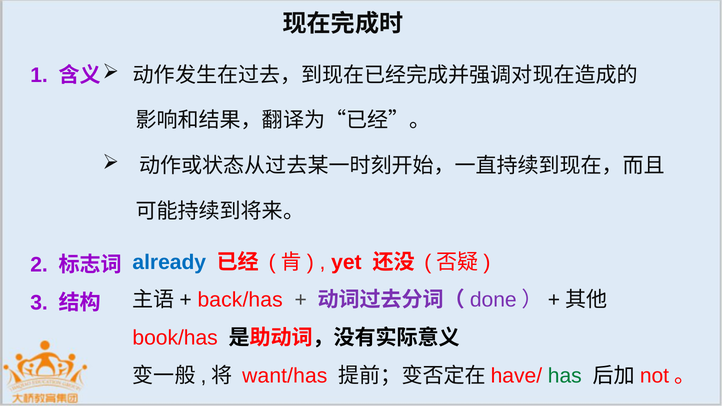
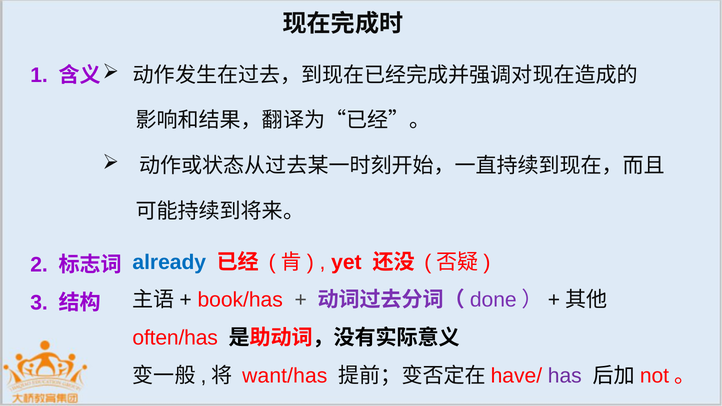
back/has: back/has -> book/has
book/has: book/has -> often/has
has colour: green -> purple
